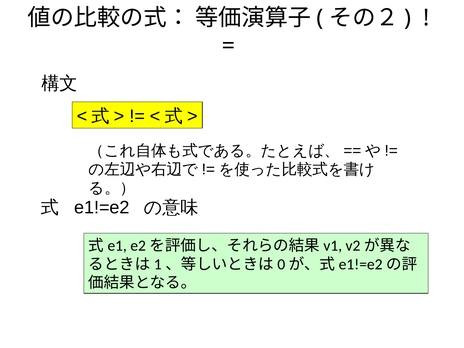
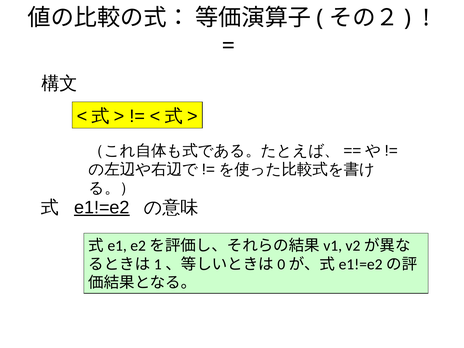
e1!=e2 underline: none -> present
